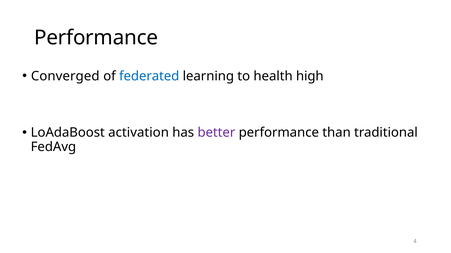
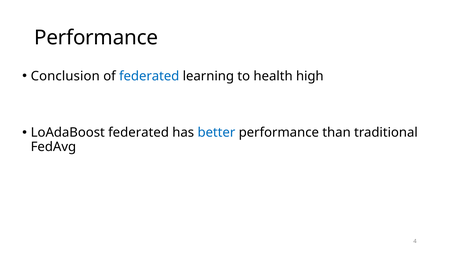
Converged: Converged -> Conclusion
LoAdaBoost activation: activation -> federated
better colour: purple -> blue
